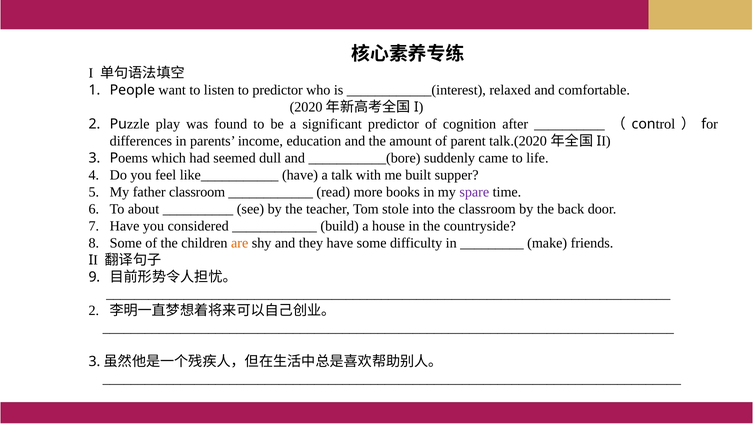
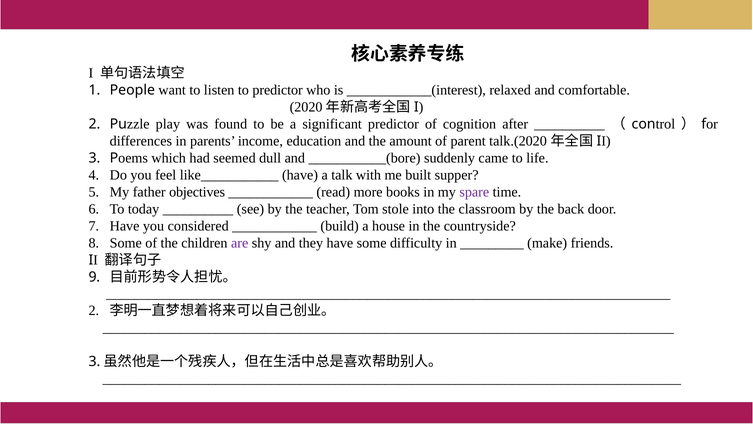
father classroom: classroom -> objectives
about: about -> today
are colour: orange -> purple
